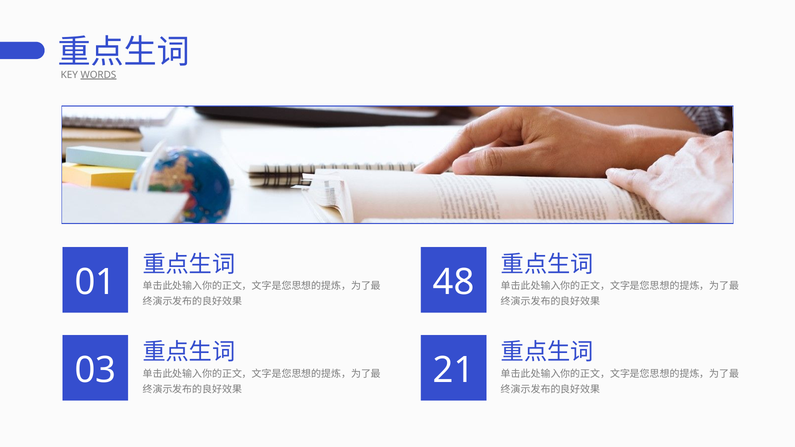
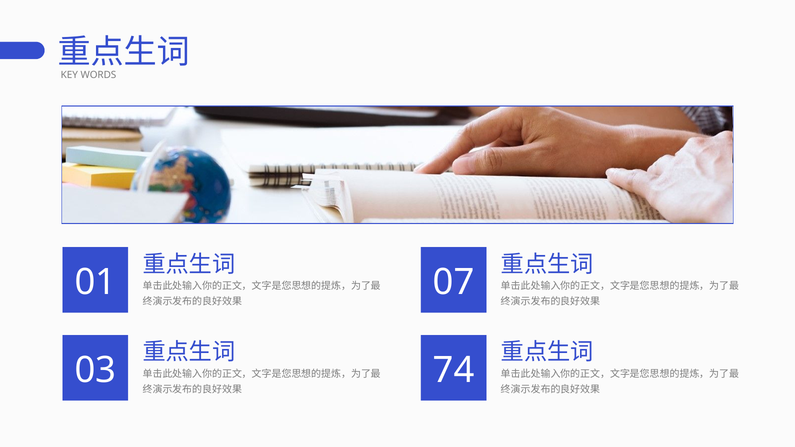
WORDS underline: present -> none
48: 48 -> 07
21: 21 -> 74
